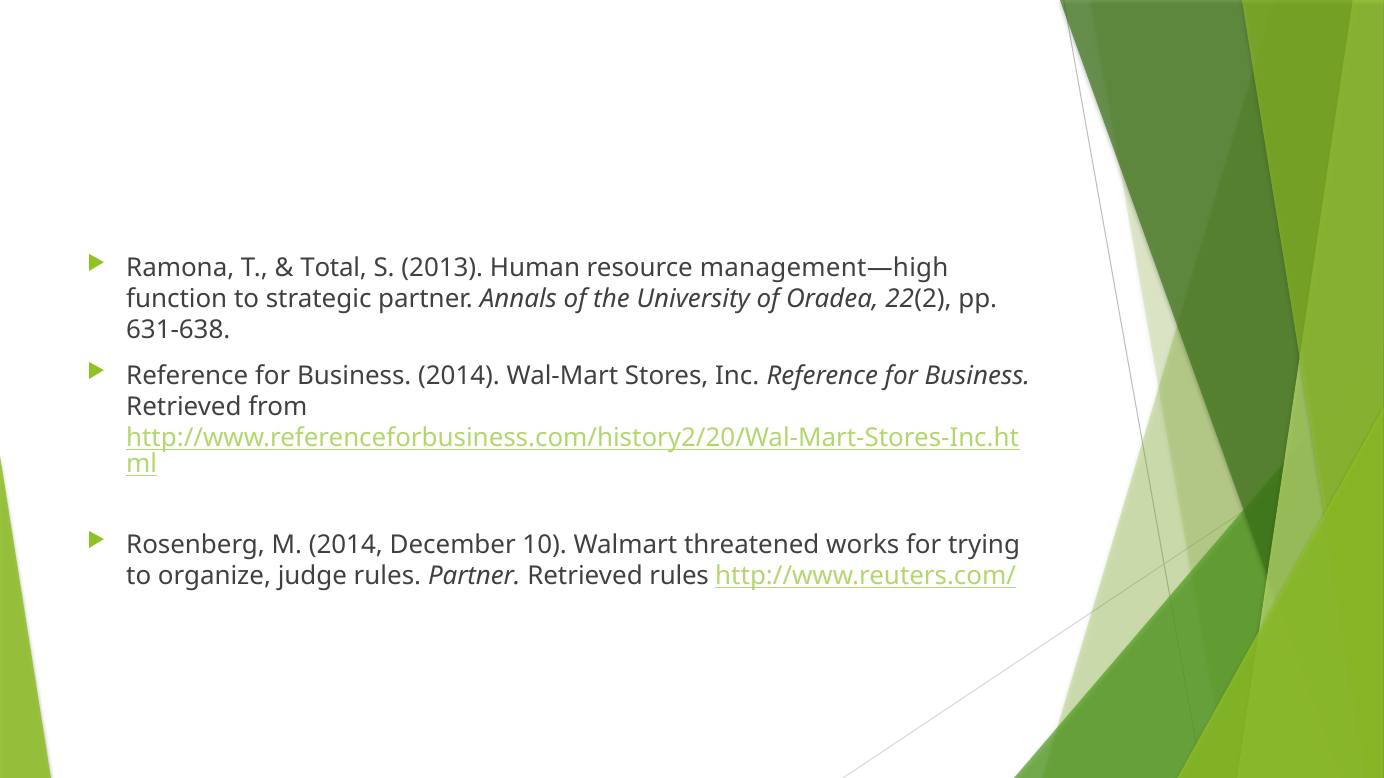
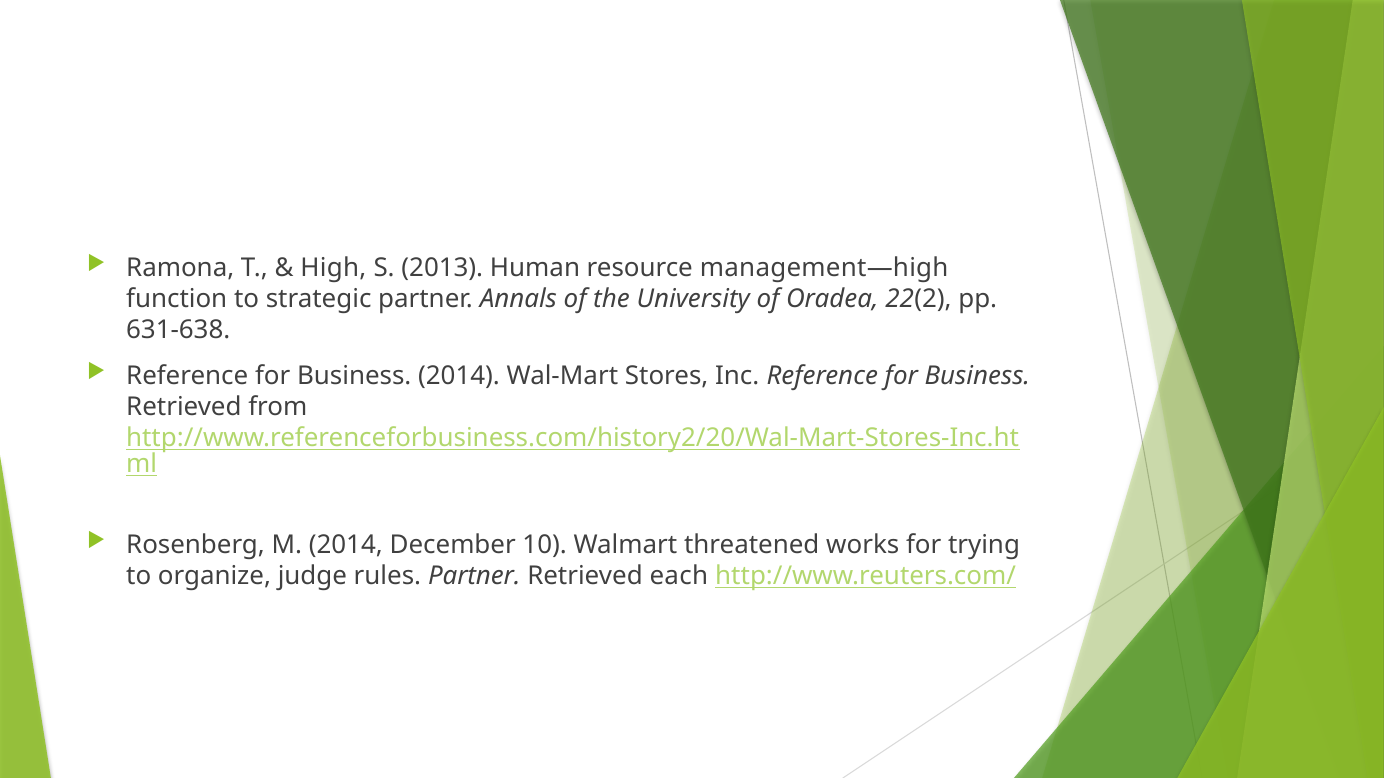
Total: Total -> High
Retrieved rules: rules -> each
